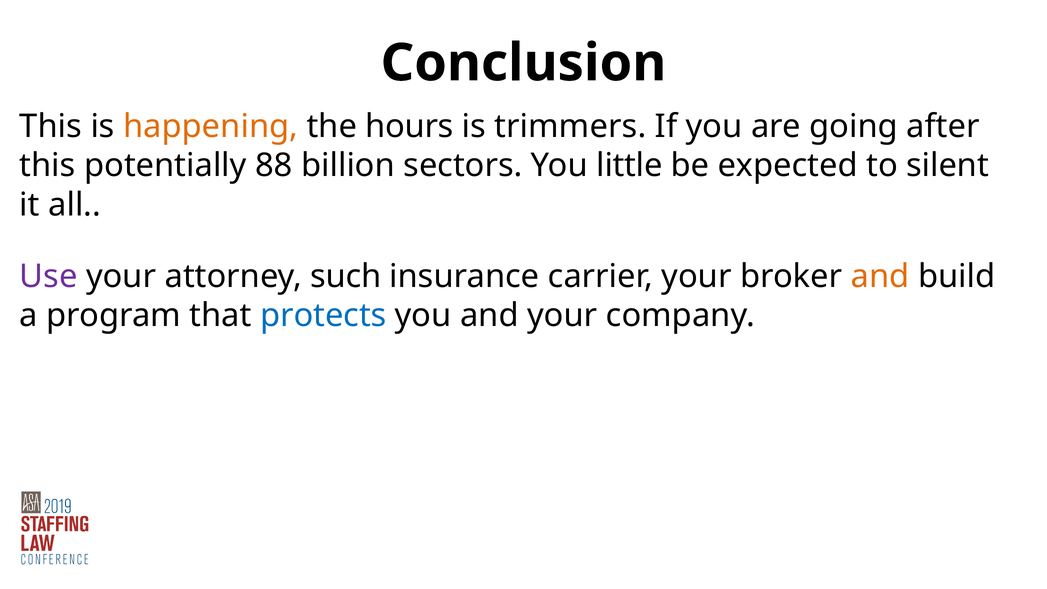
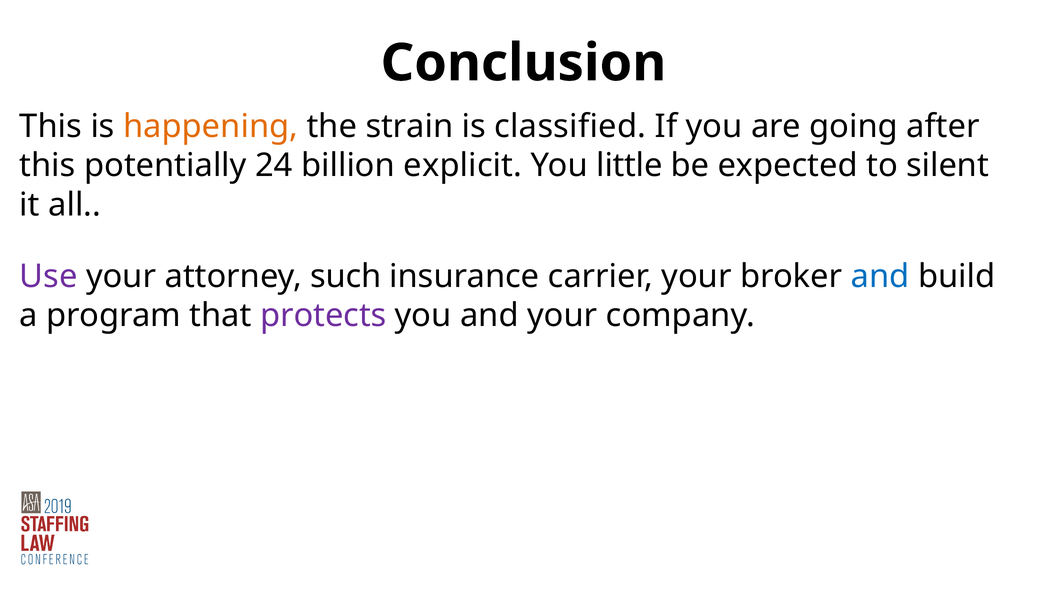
hours: hours -> strain
trimmers: trimmers -> classified
88: 88 -> 24
sectors: sectors -> explicit
and at (880, 276) colour: orange -> blue
protects colour: blue -> purple
